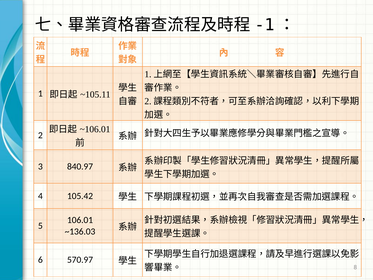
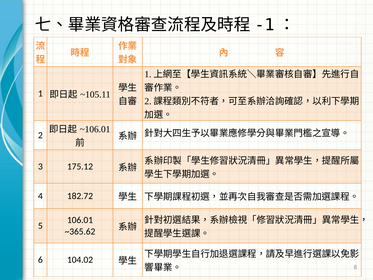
840.97: 840.97 -> 175.12
105.42: 105.42 -> 182.72
~136.03: ~136.03 -> ~365.62
570.97: 570.97 -> 104.02
